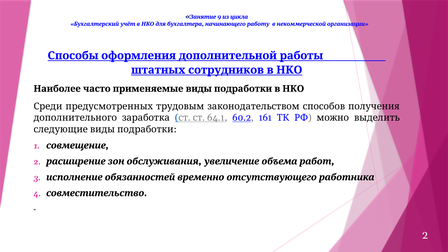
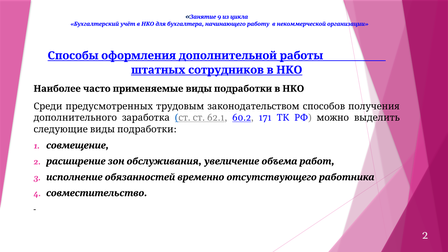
64.1: 64.1 -> 62.1
161: 161 -> 171
